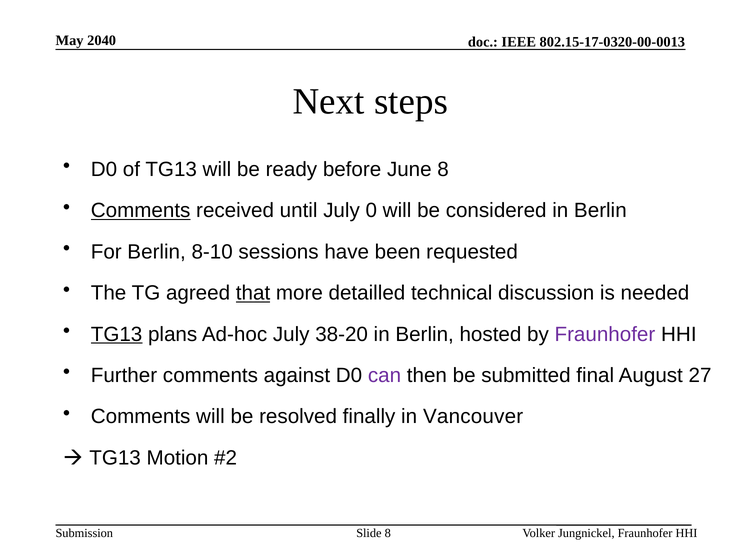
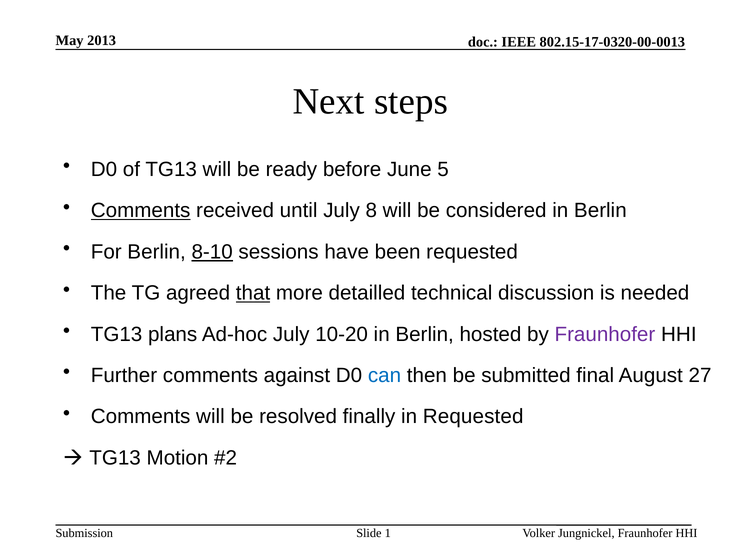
2040: 2040 -> 2013
June 8: 8 -> 5
0: 0 -> 8
8-10 underline: none -> present
TG13 at (117, 334) underline: present -> none
38-20: 38-20 -> 10-20
can colour: purple -> blue
in Vancouver: Vancouver -> Requested
Slide 8: 8 -> 1
